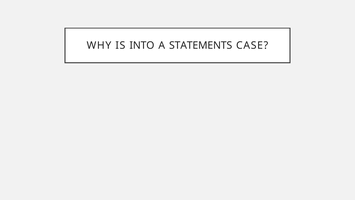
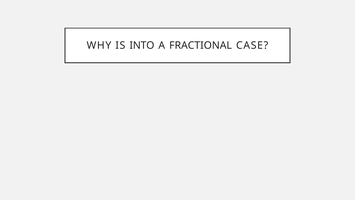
STATEMENTS: STATEMENTS -> FRACTIONAL
